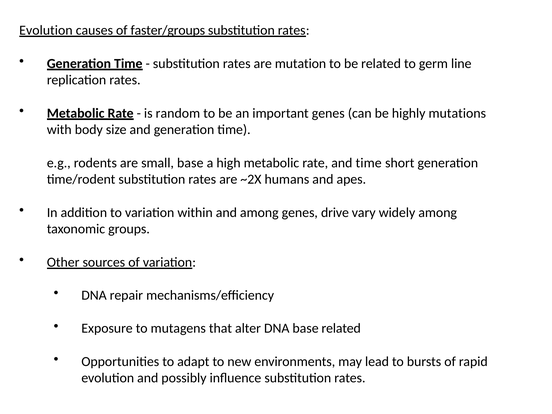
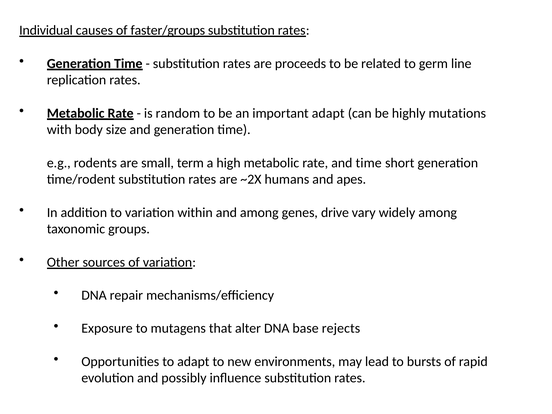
Evolution at (46, 30): Evolution -> Individual
mutation: mutation -> proceeds
important genes: genes -> adapt
small base: base -> term
base related: related -> rejects
